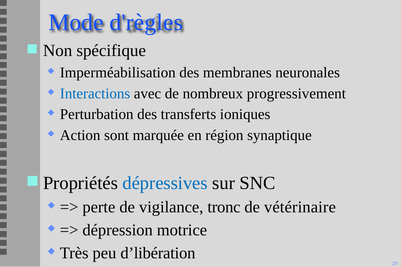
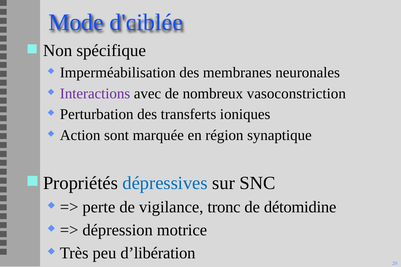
d'règles: d'règles -> d'ciblée
Interactions colour: blue -> purple
progressivement: progressivement -> vasoconstriction
vétérinaire: vétérinaire -> détomidine
